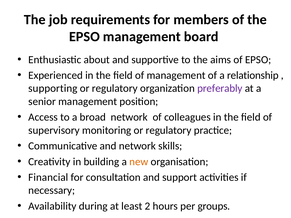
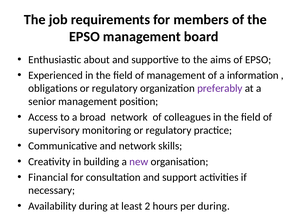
relationship: relationship -> information
supporting: supporting -> obligations
new colour: orange -> purple
per groups: groups -> during
